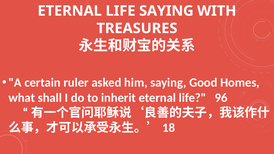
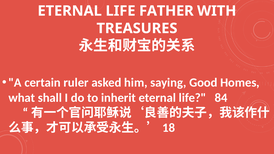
LIFE SAYING: SAYING -> FATHER
96: 96 -> 84
